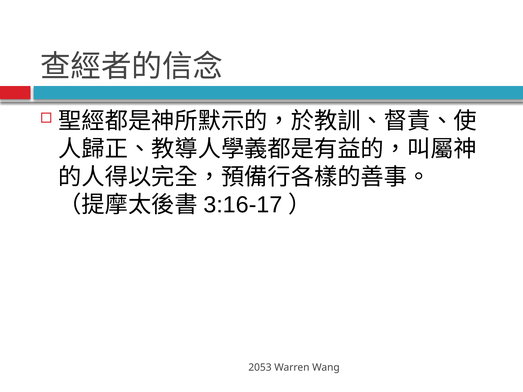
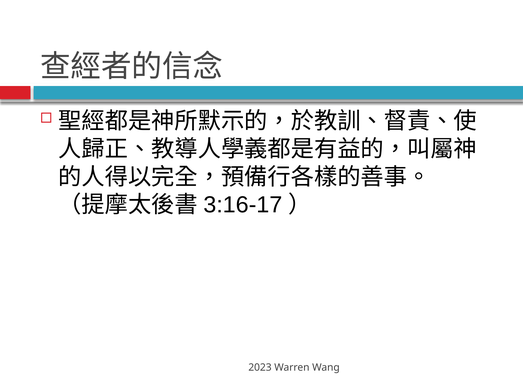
2053: 2053 -> 2023
